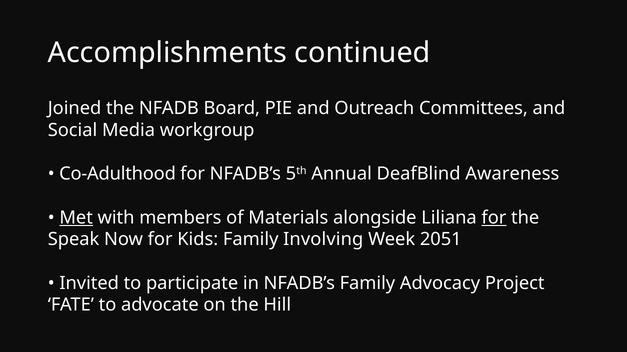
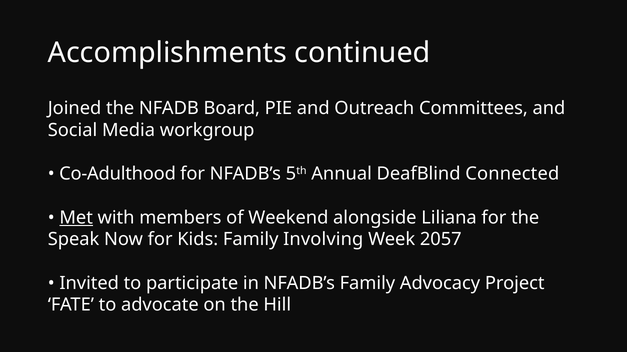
Awareness: Awareness -> Connected
Materials: Materials -> Weekend
for at (494, 218) underline: present -> none
2051: 2051 -> 2057
